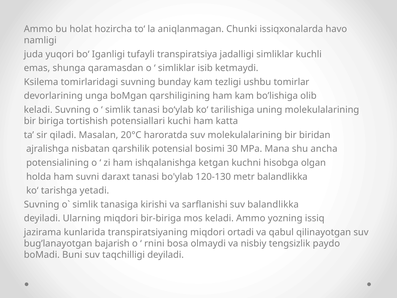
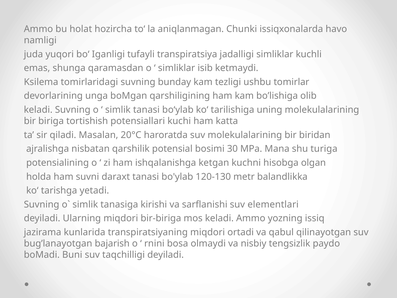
ancha: ancha -> turiga
suv balandlikka: balandlikka -> elementlari
